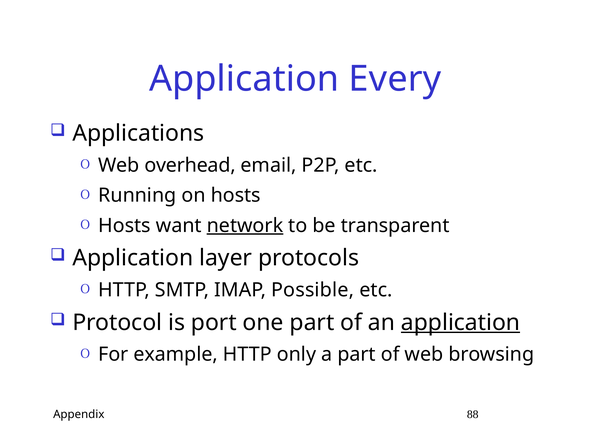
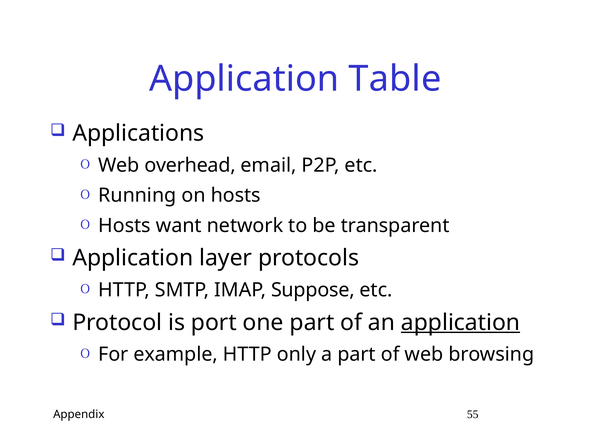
Every: Every -> Table
network underline: present -> none
Possible: Possible -> Suppose
88: 88 -> 55
